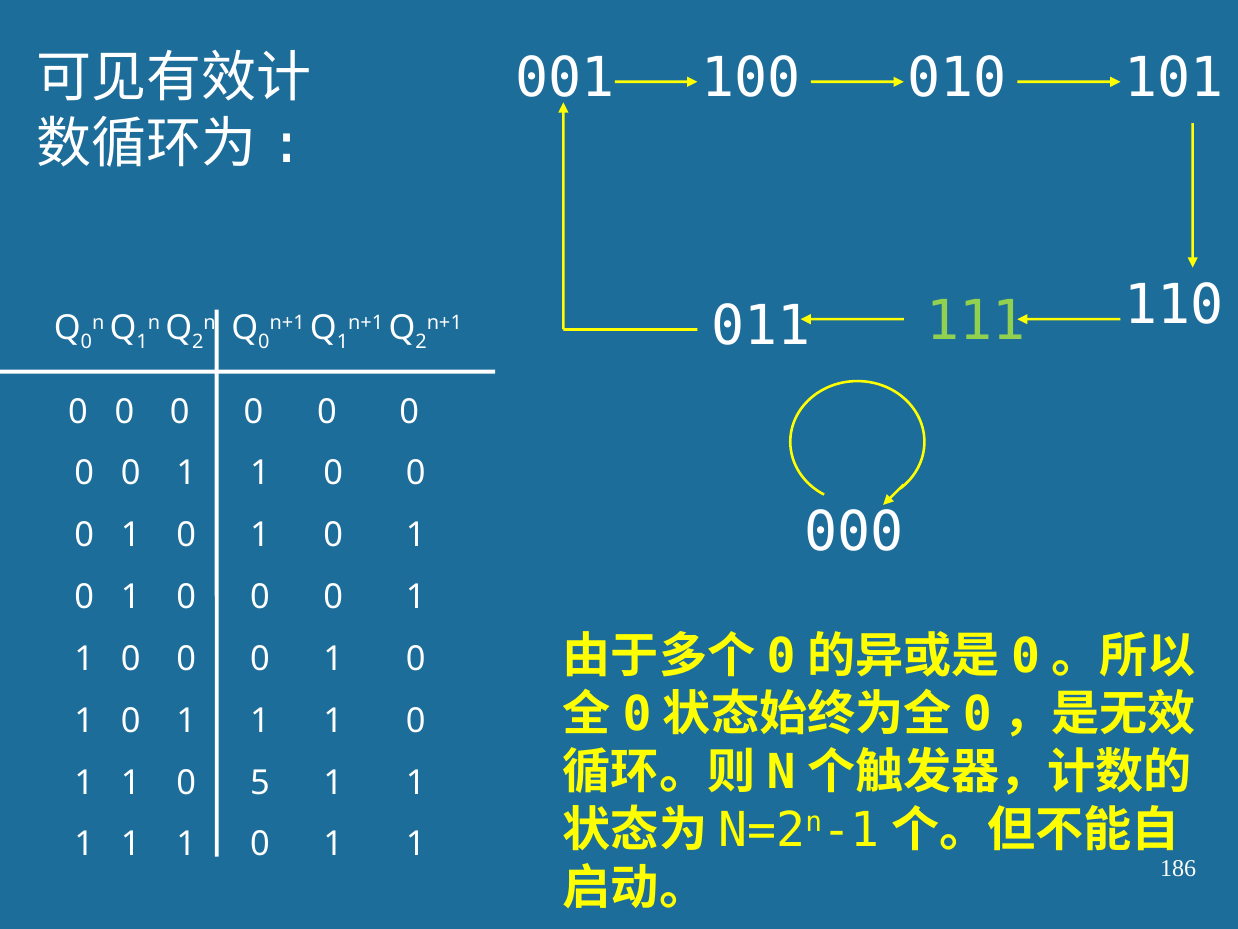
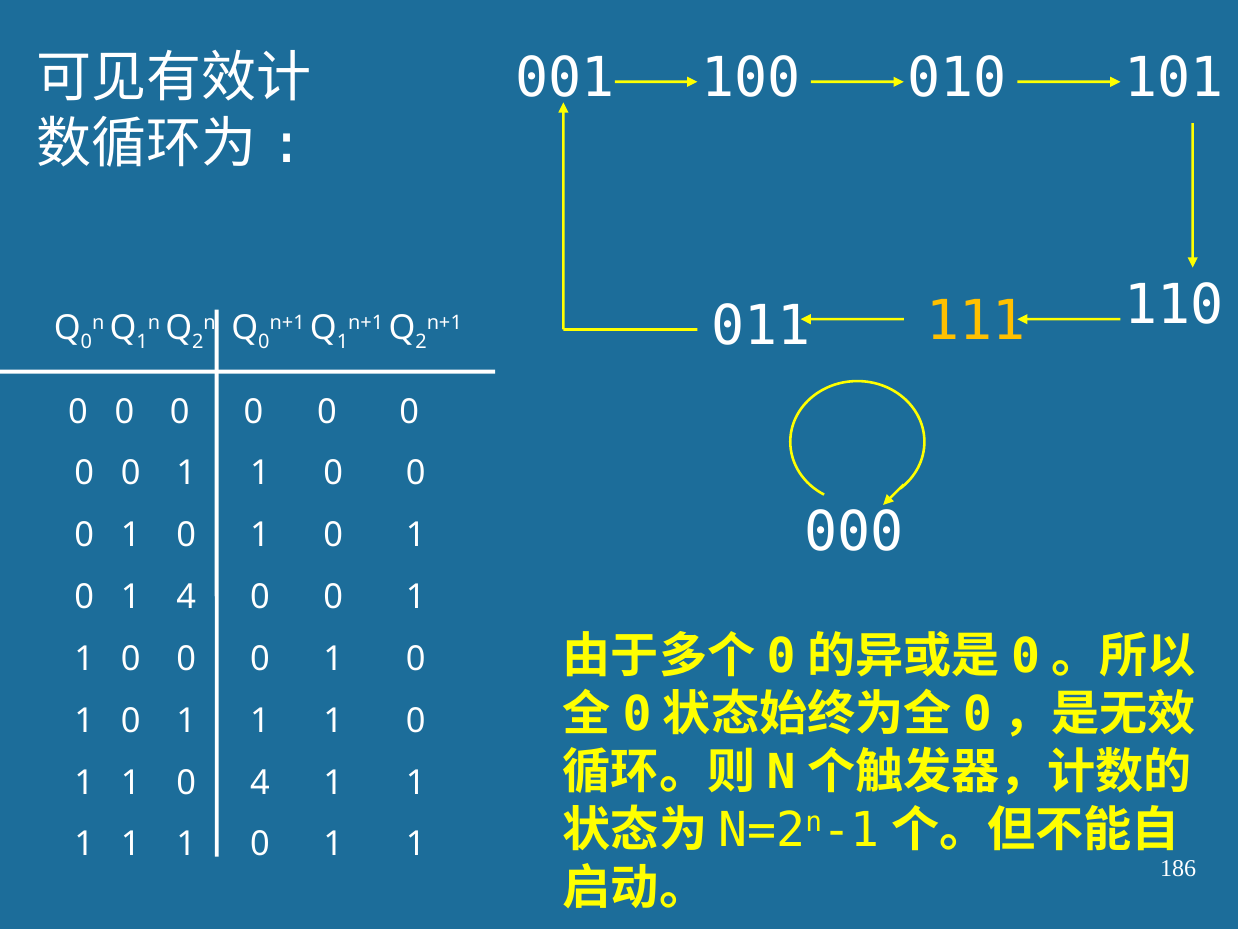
111 colour: light green -> yellow
0 at (186, 597): 0 -> 4
0 5: 5 -> 4
